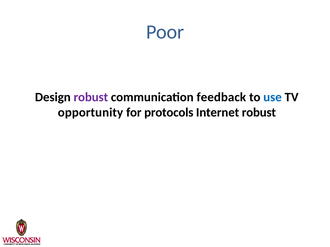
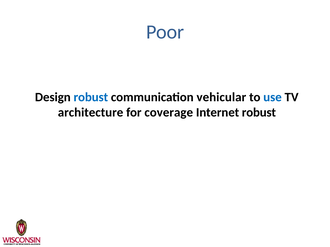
robust at (91, 97) colour: purple -> blue
feedback: feedback -> vehicular
opportunity: opportunity -> architecture
protocols: protocols -> coverage
